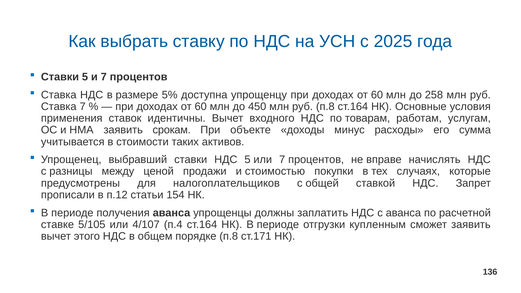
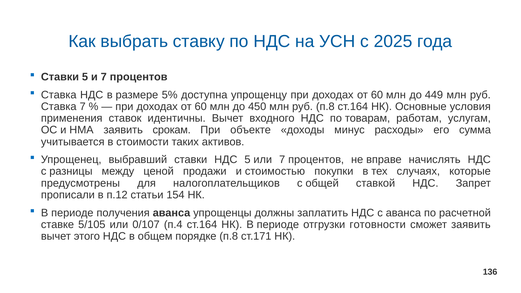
258: 258 -> 449
4/107: 4/107 -> 0/107
купленным: купленным -> готовности
